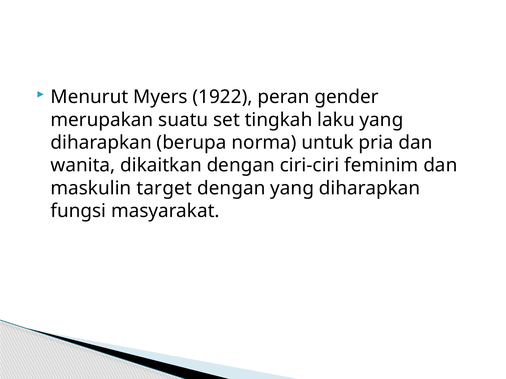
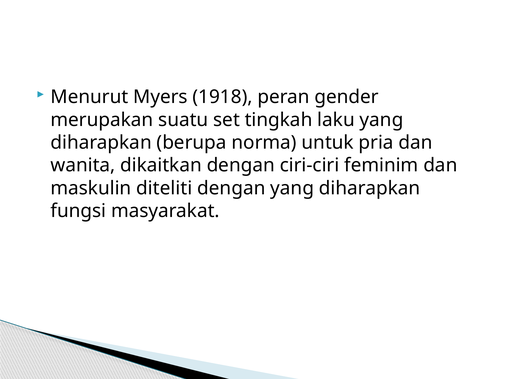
1922: 1922 -> 1918
target: target -> diteliti
